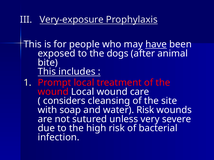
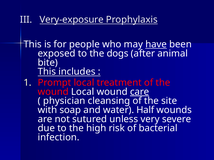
care underline: none -> present
considers: considers -> physician
water Risk: Risk -> Half
